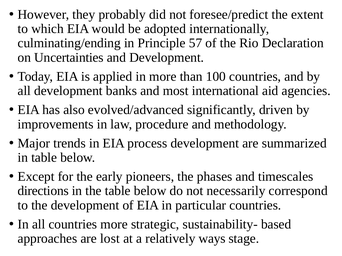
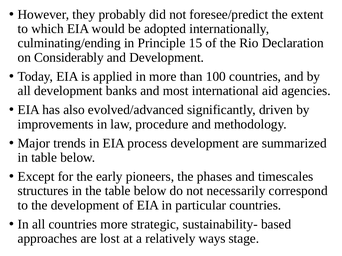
57: 57 -> 15
Uncertainties: Uncertainties -> Considerably
directions: directions -> structures
